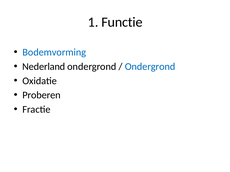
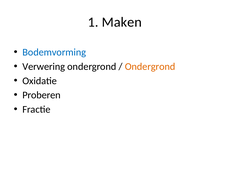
Functie: Functie -> Maken
Nederland: Nederland -> Verwering
Ondergrond at (150, 67) colour: blue -> orange
